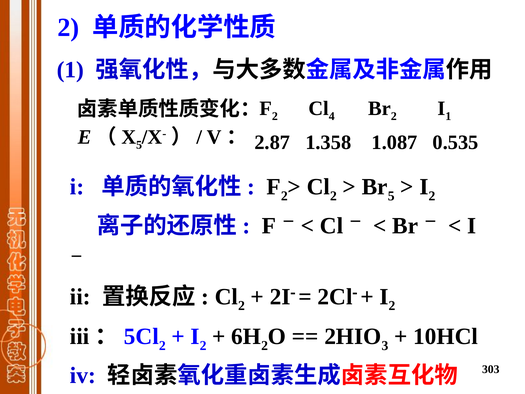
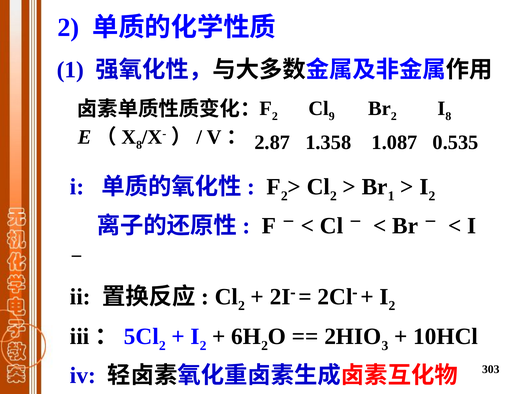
4: 4 -> 9
I 1: 1 -> 8
5 at (139, 145): 5 -> 8
5 at (391, 196): 5 -> 1
